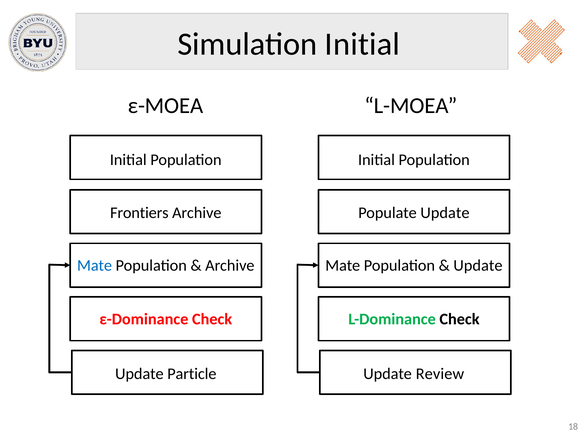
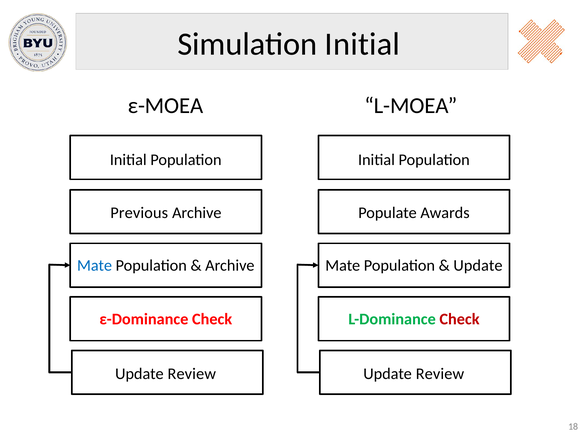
Frontiers: Frontiers -> Previous
Populate Update: Update -> Awards
Check at (459, 319) colour: black -> red
Particle at (192, 374): Particle -> Review
